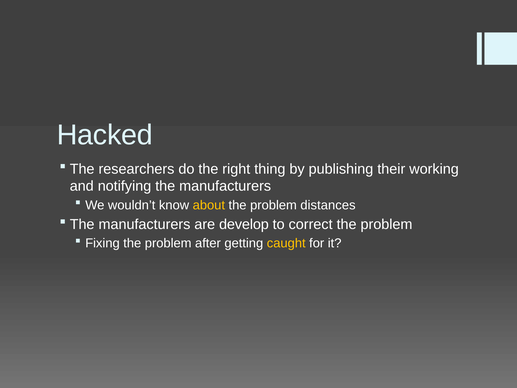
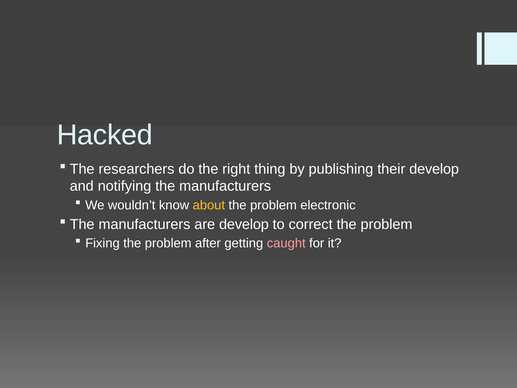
their working: working -> develop
distances: distances -> electronic
caught colour: yellow -> pink
